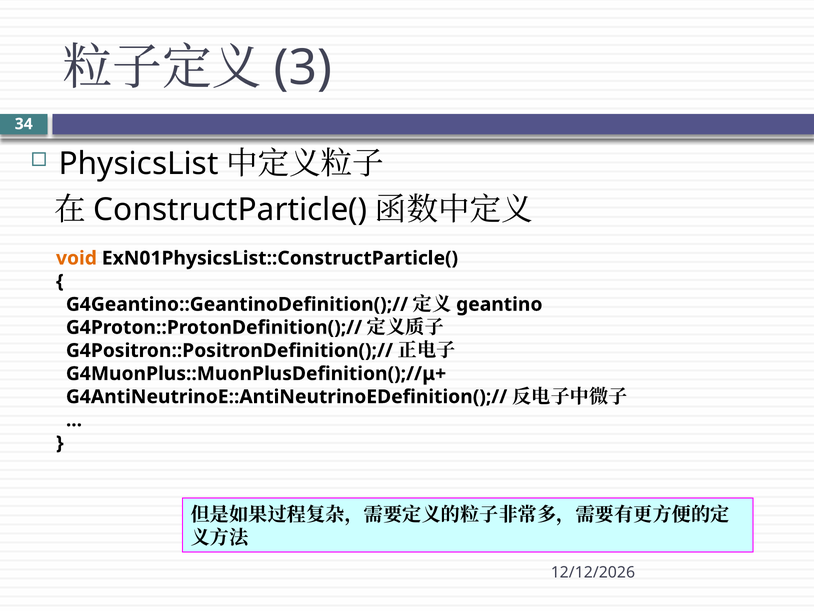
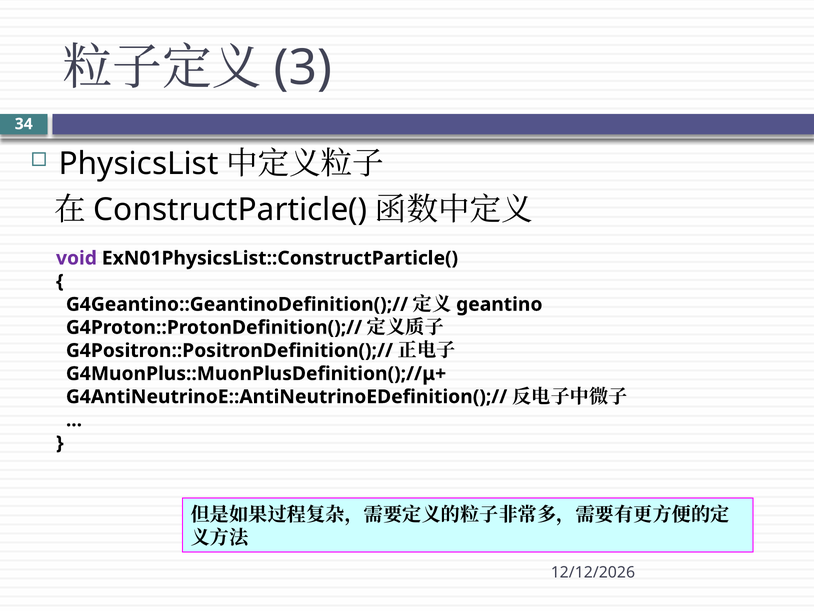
void colour: orange -> purple
